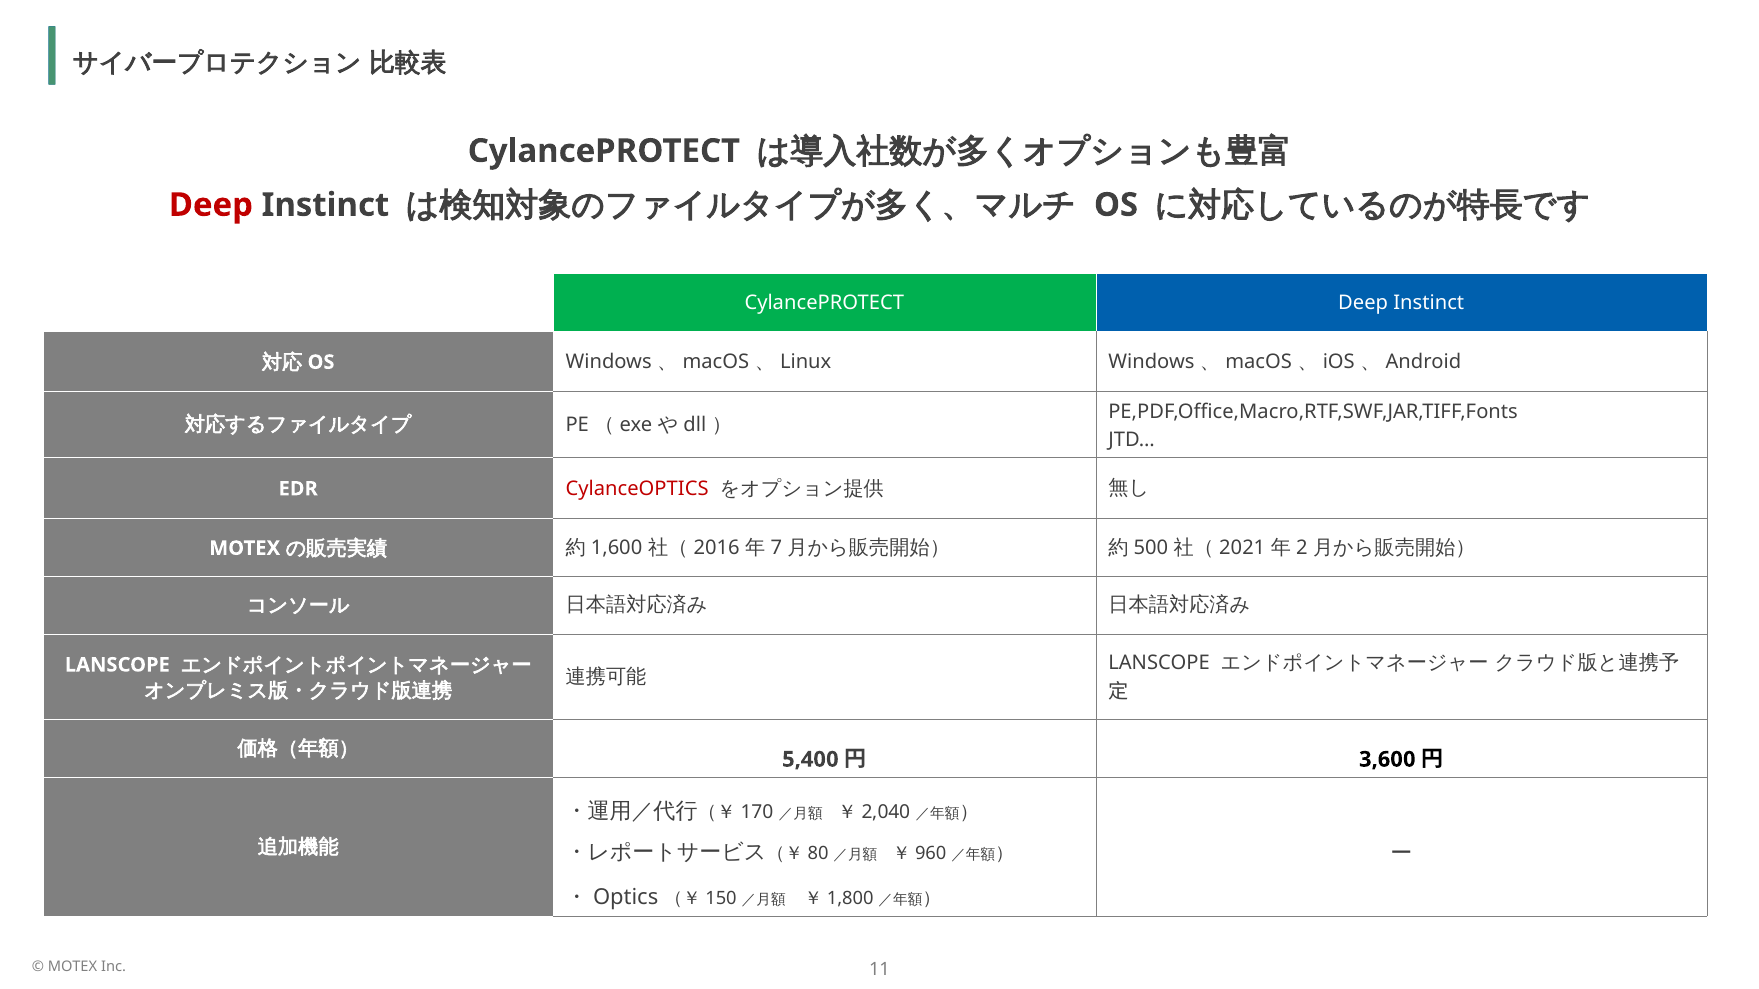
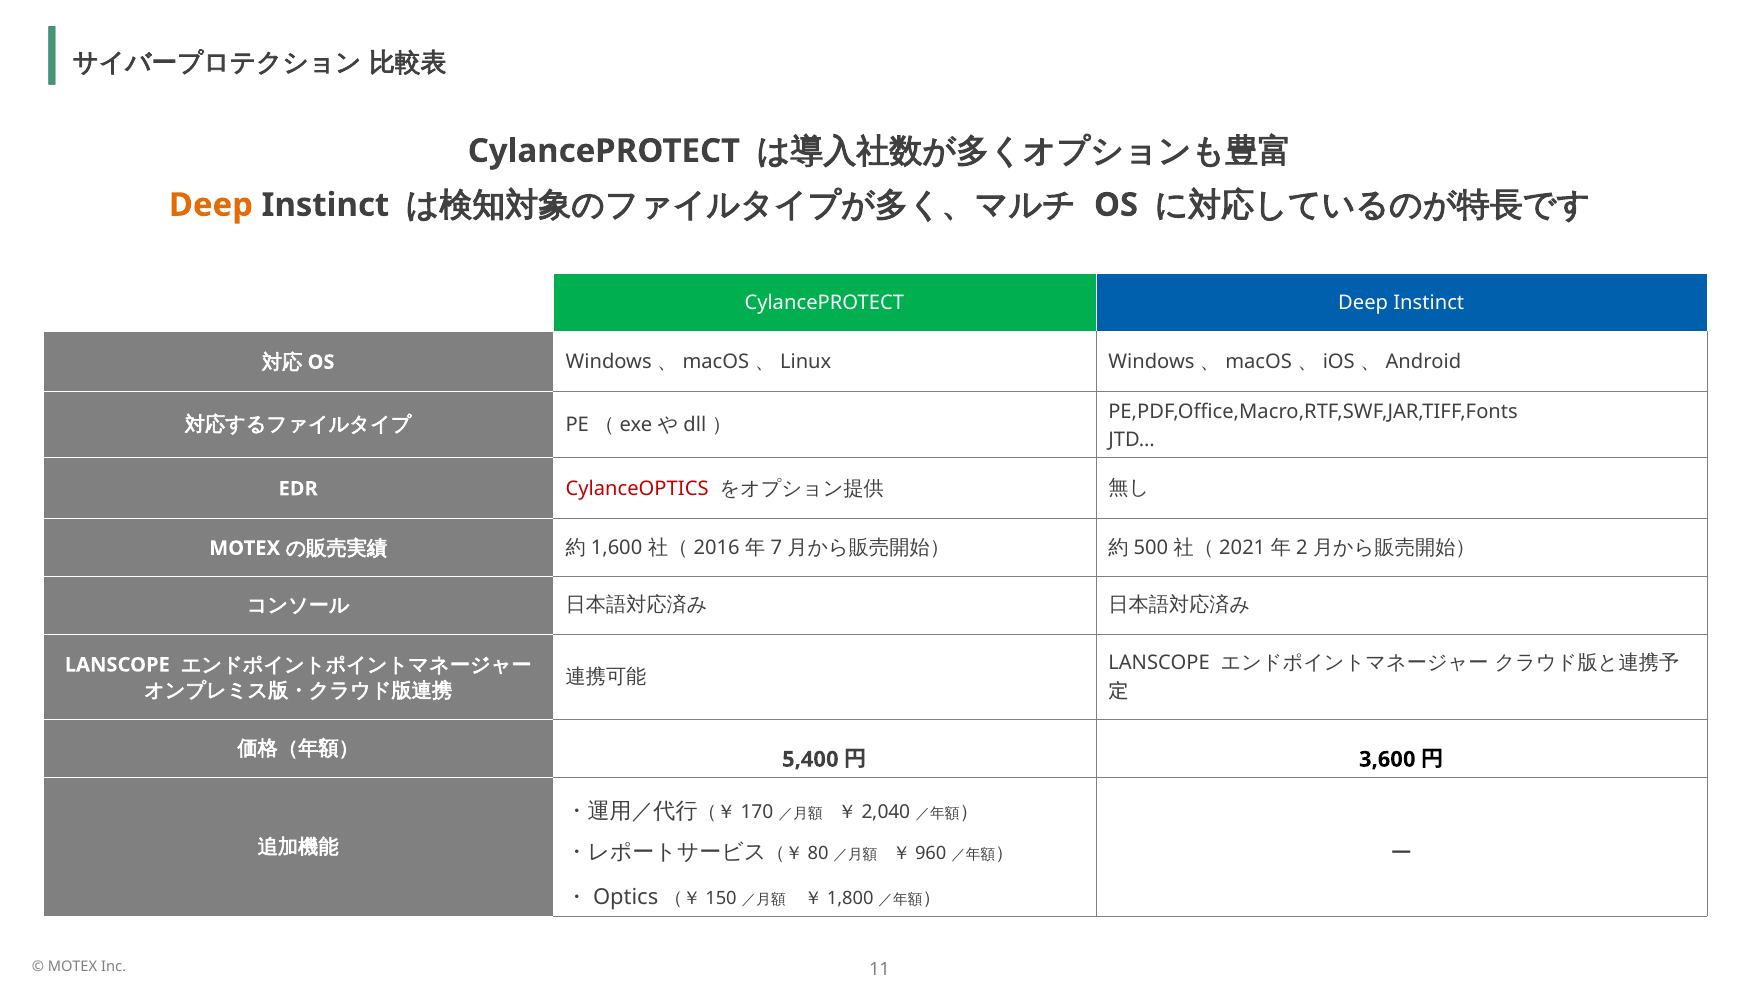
Deep at (211, 205) colour: red -> orange
